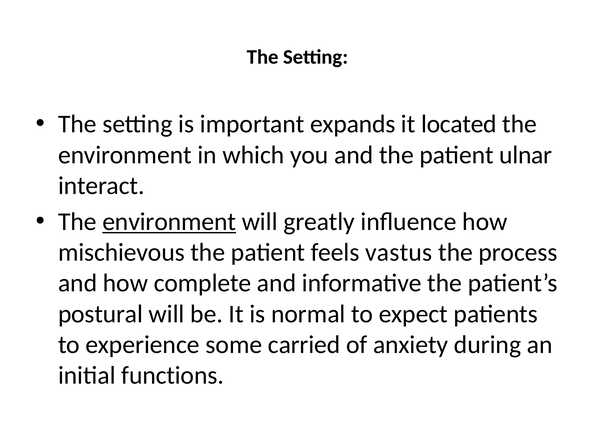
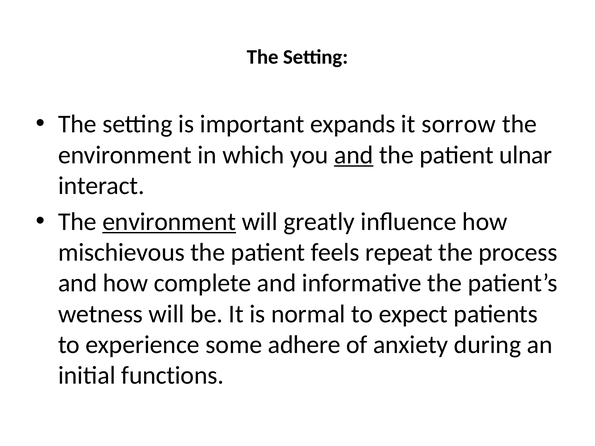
located: located -> sorrow
and at (354, 155) underline: none -> present
vastus: vastus -> repeat
postural: postural -> wetness
carried: carried -> adhere
